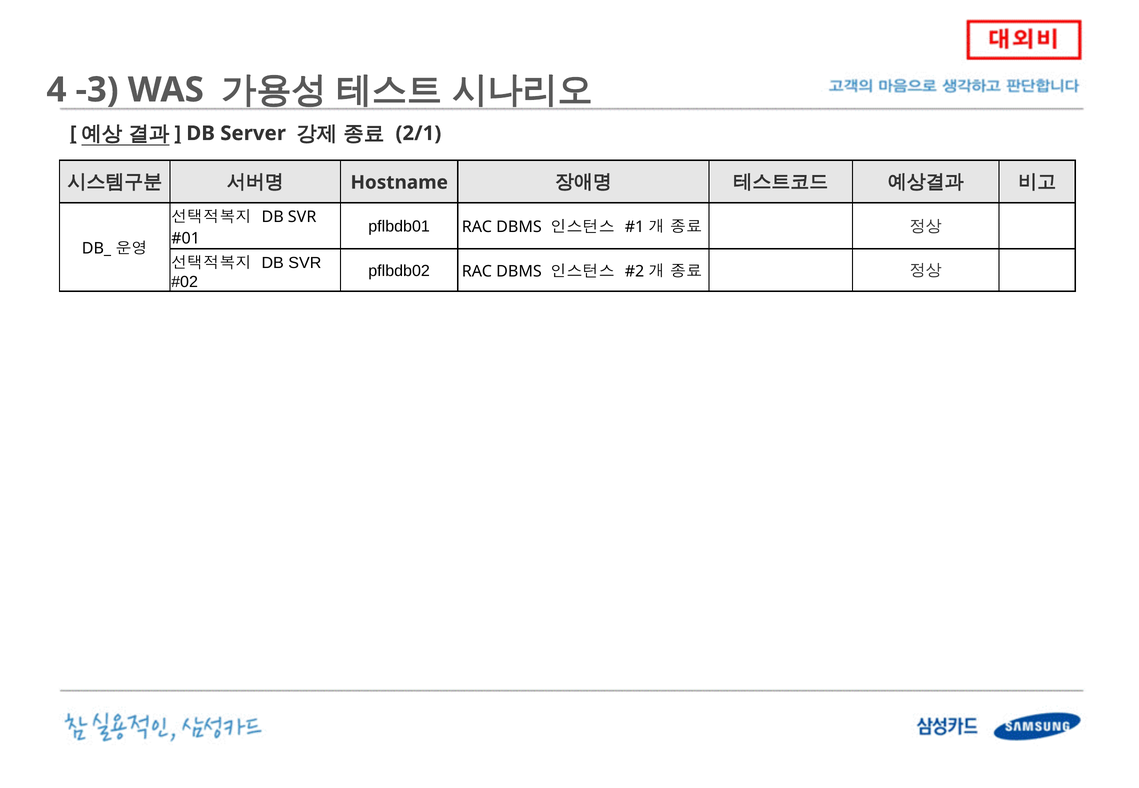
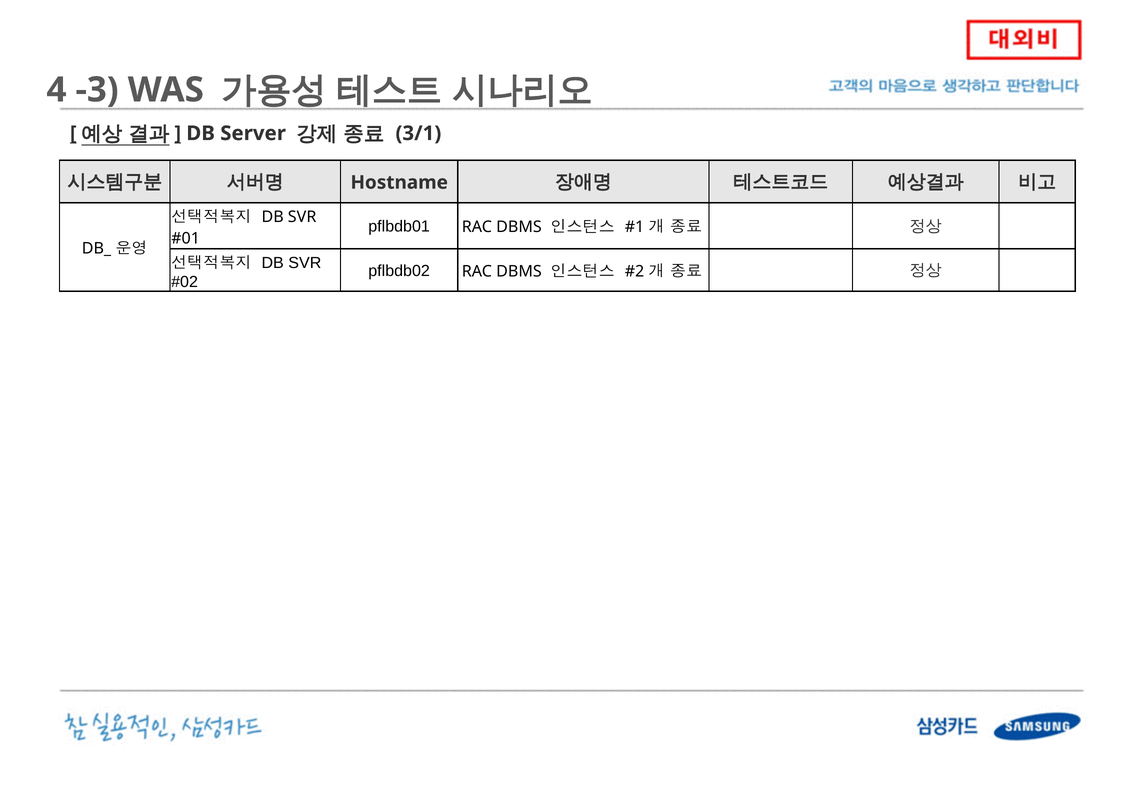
2/1: 2/1 -> 3/1
